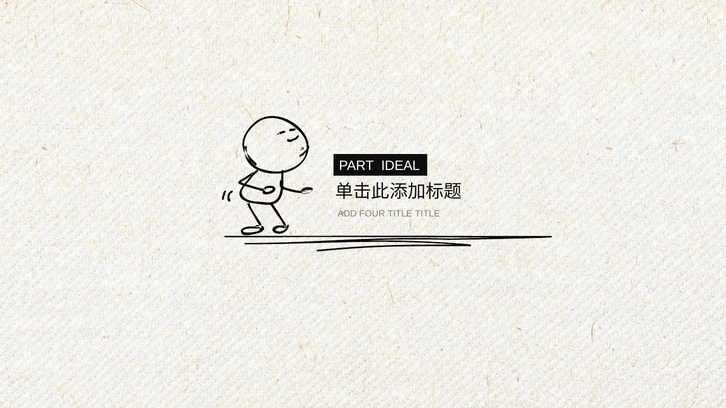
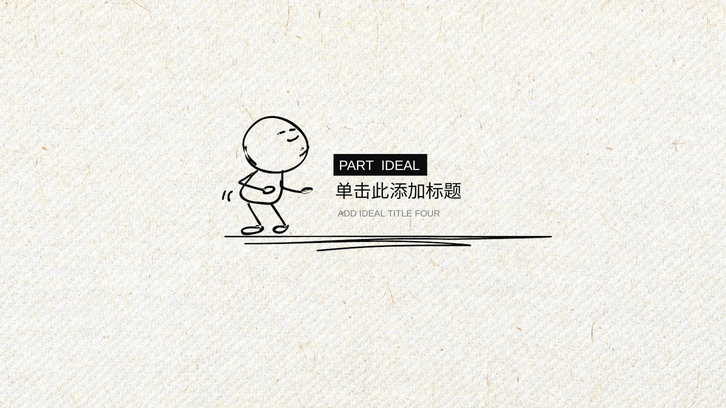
ADD FOUR: FOUR -> IDEAL
TITLE TITLE: TITLE -> FOUR
